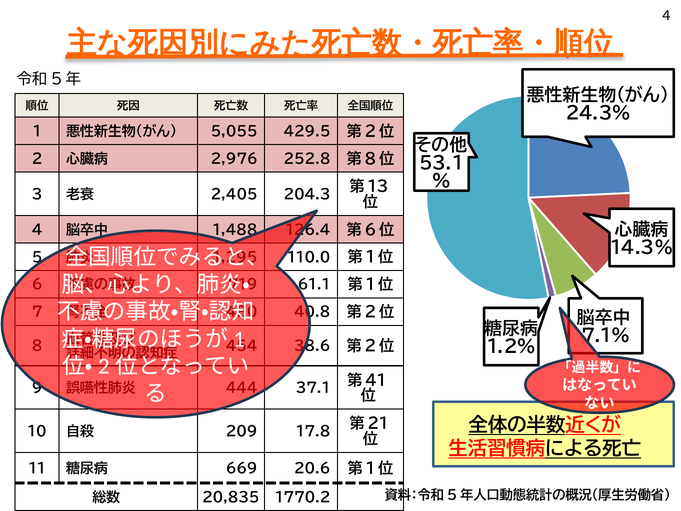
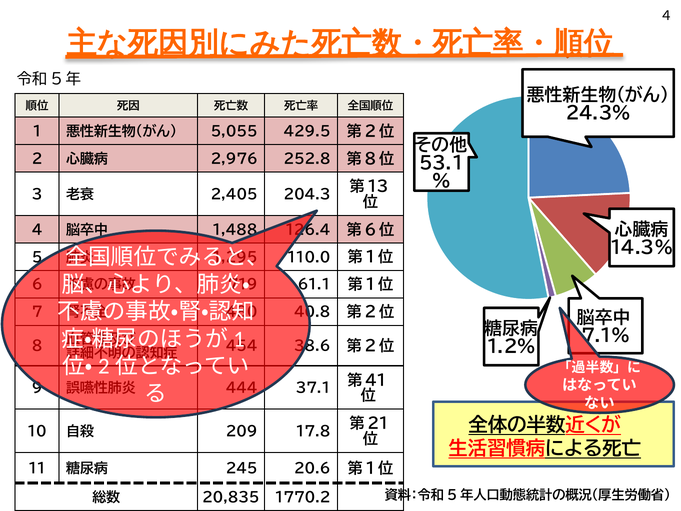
669: 669 -> 245
